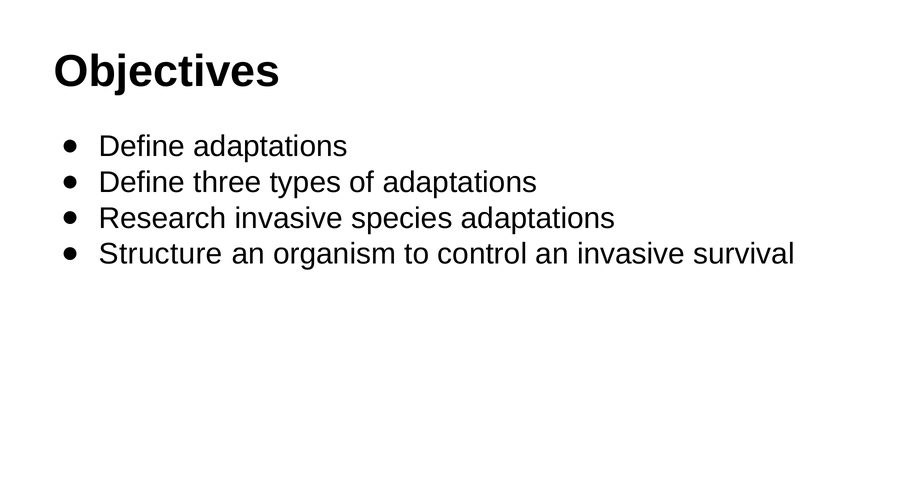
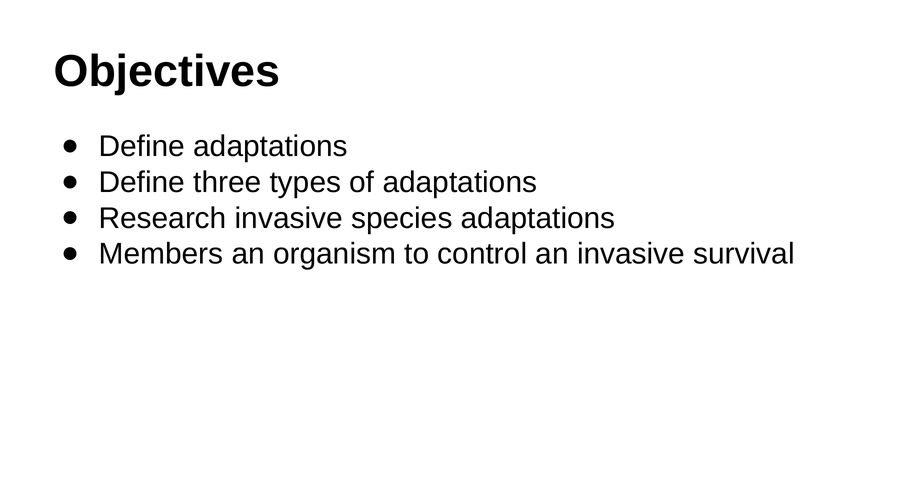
Structure: Structure -> Members
